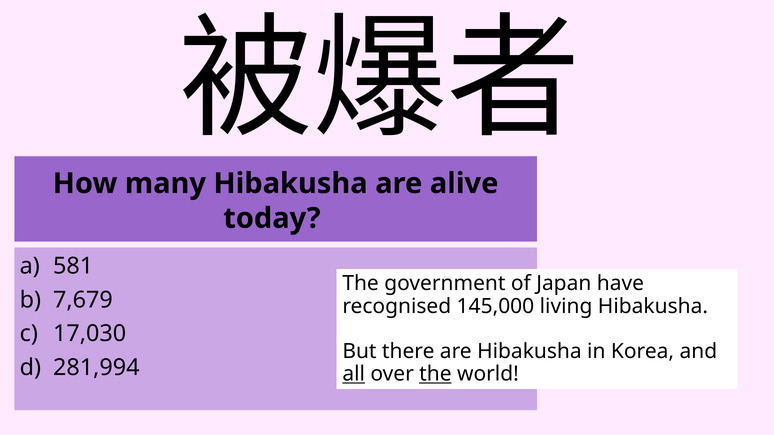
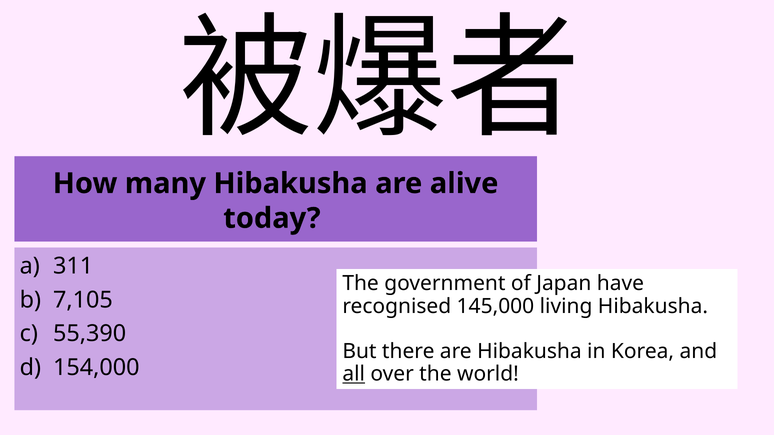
581: 581 -> 311
7,679: 7,679 -> 7,105
17,030: 17,030 -> 55,390
281,994: 281,994 -> 154,000
the at (435, 374) underline: present -> none
